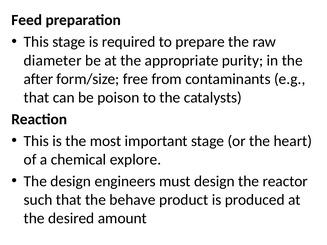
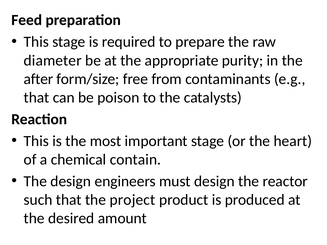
explore: explore -> contain
behave: behave -> project
